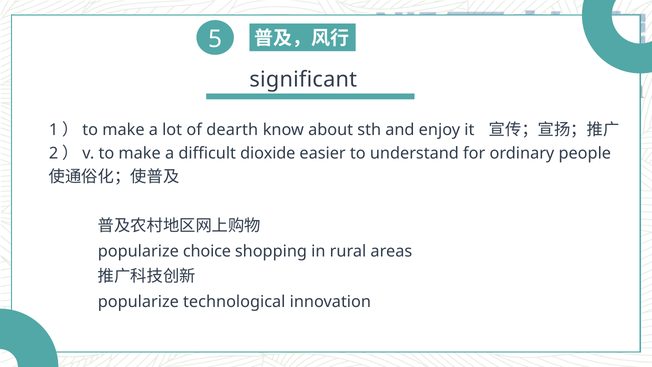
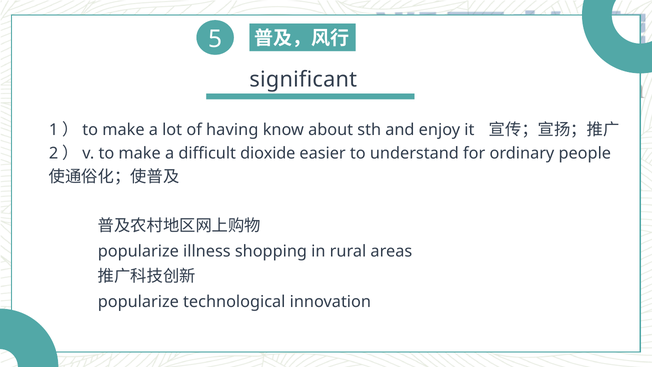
dearth: dearth -> having
choice: choice -> illness
